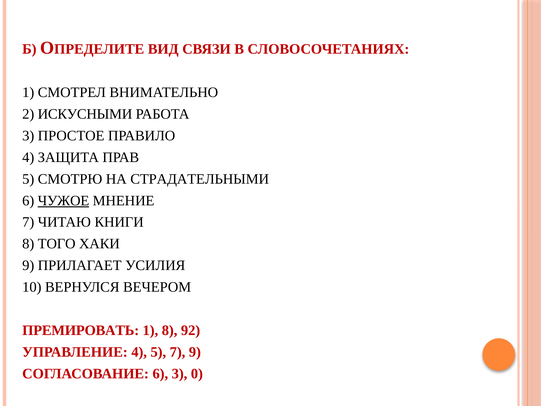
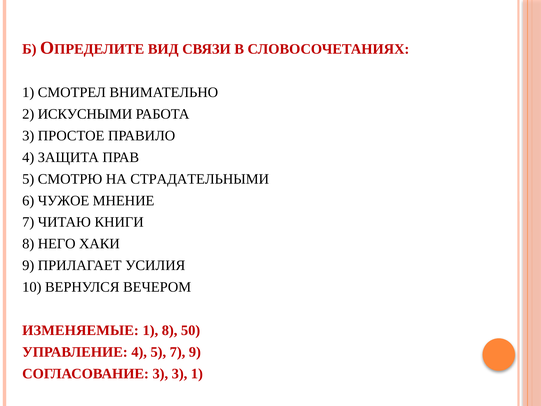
ЧУЖОЕ underline: present -> none
ТОГО: ТОГО -> НЕГО
ПРЕМИРОВАТЬ: ПРЕМИРОВАТЬ -> ИЗМЕНЯЕМЫЕ
92: 92 -> 50
СОГЛАСОВАНИЕ 6: 6 -> 3
3 0: 0 -> 1
